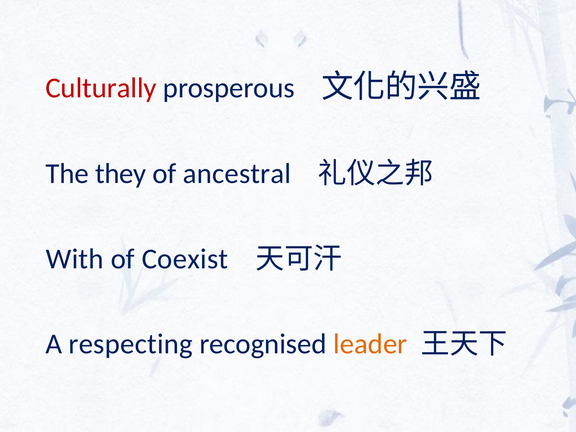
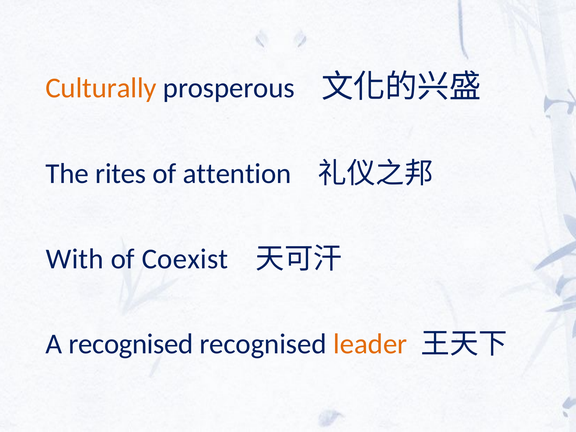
Culturally colour: red -> orange
they: they -> rites
ancestral: ancestral -> attention
A respecting: respecting -> recognised
